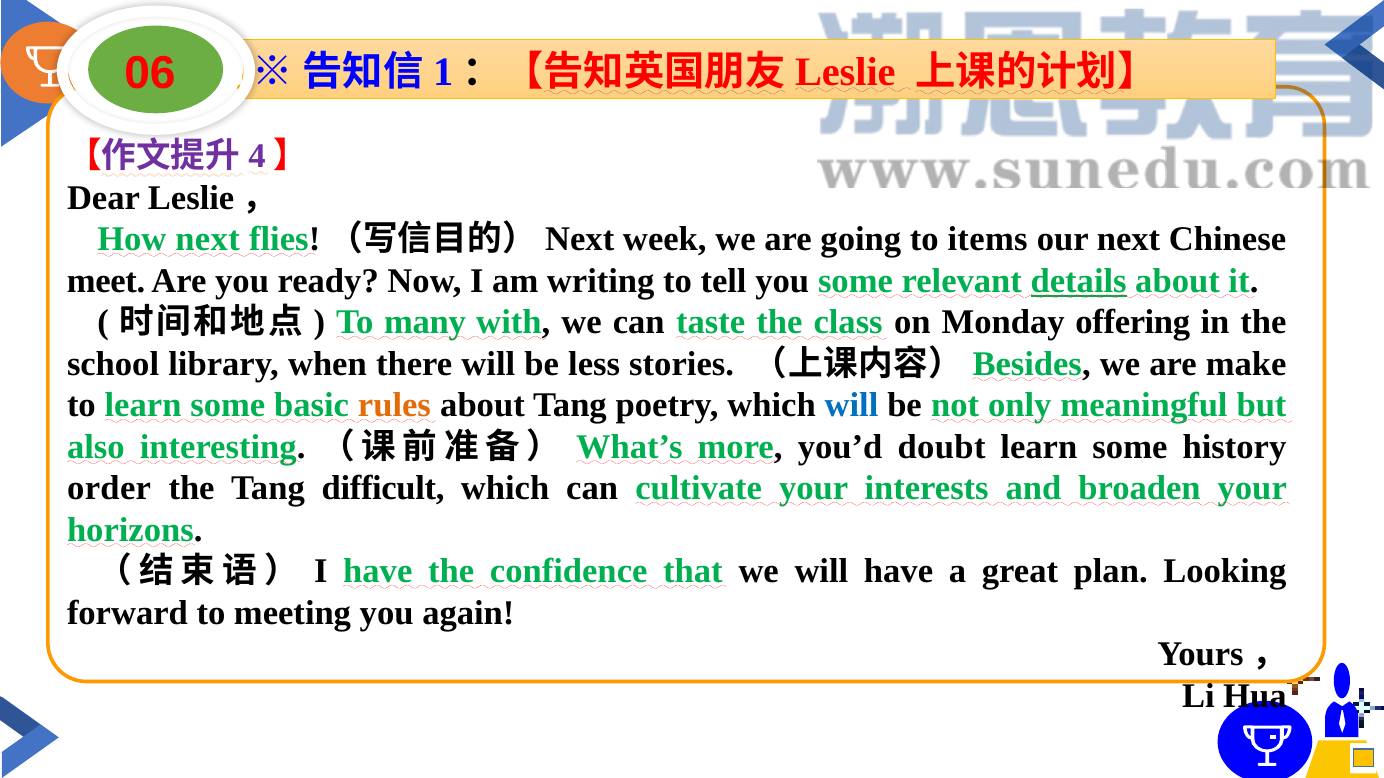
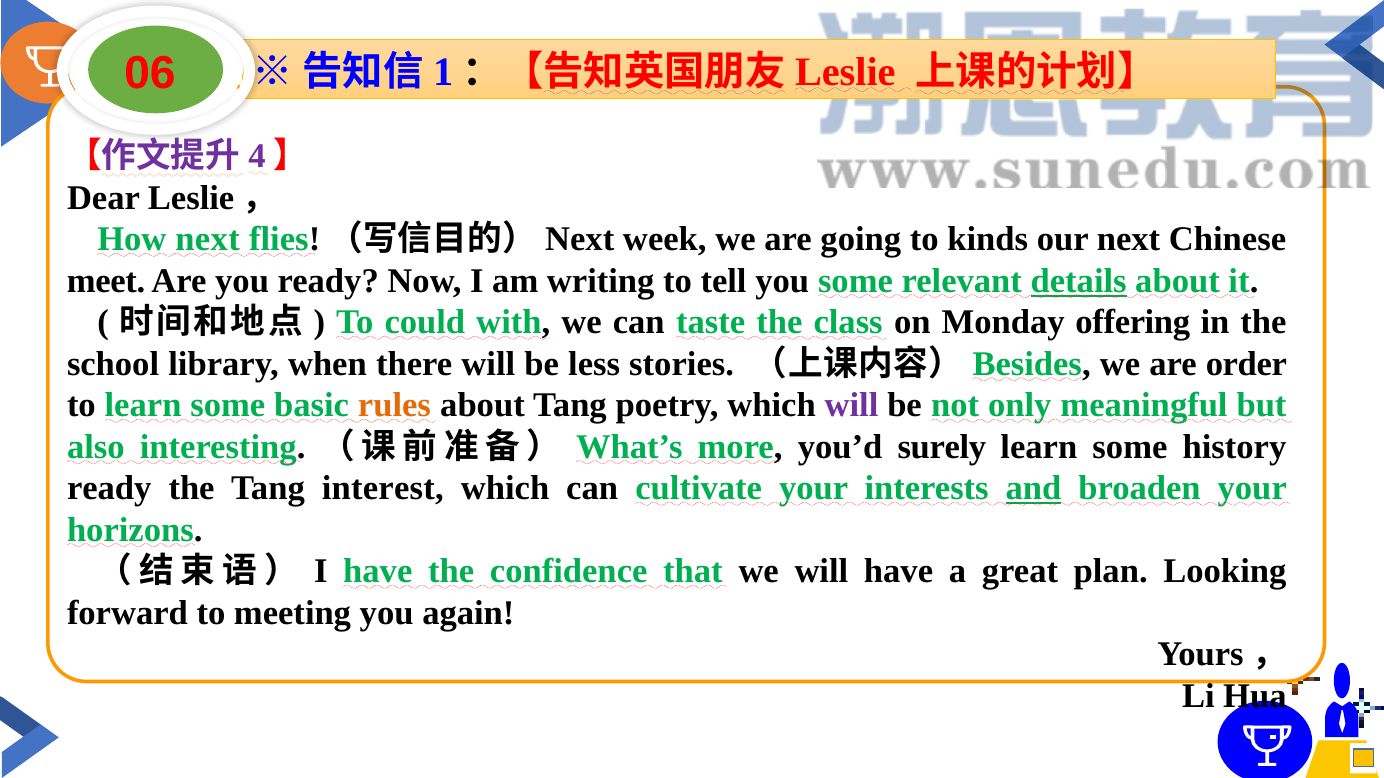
items: items -> kinds
many: many -> could
make: make -> order
will at (852, 406) colour: blue -> purple
doubt: doubt -> surely
order at (109, 489): order -> ready
difficult: difficult -> interest
and underline: none -> present
